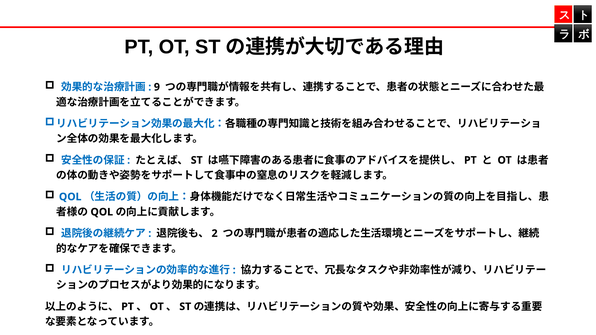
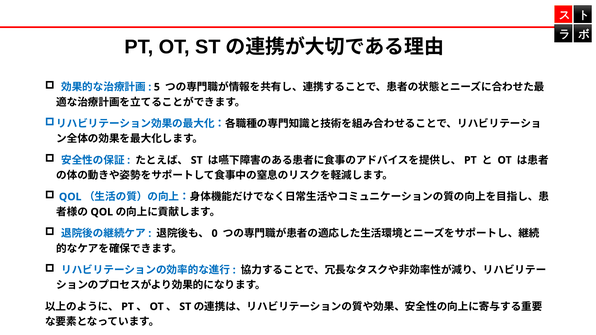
9: 9 -> 5
2: 2 -> 0
